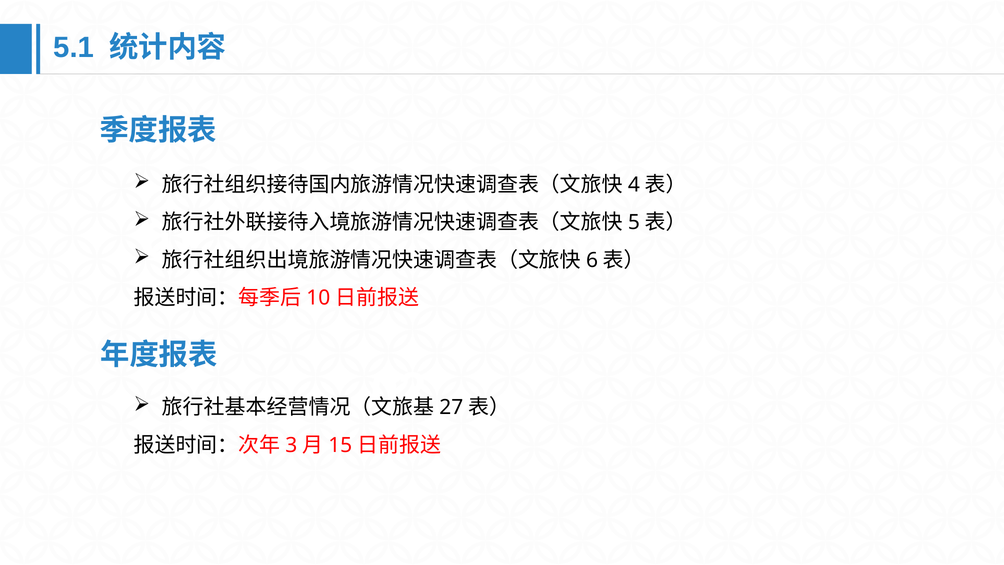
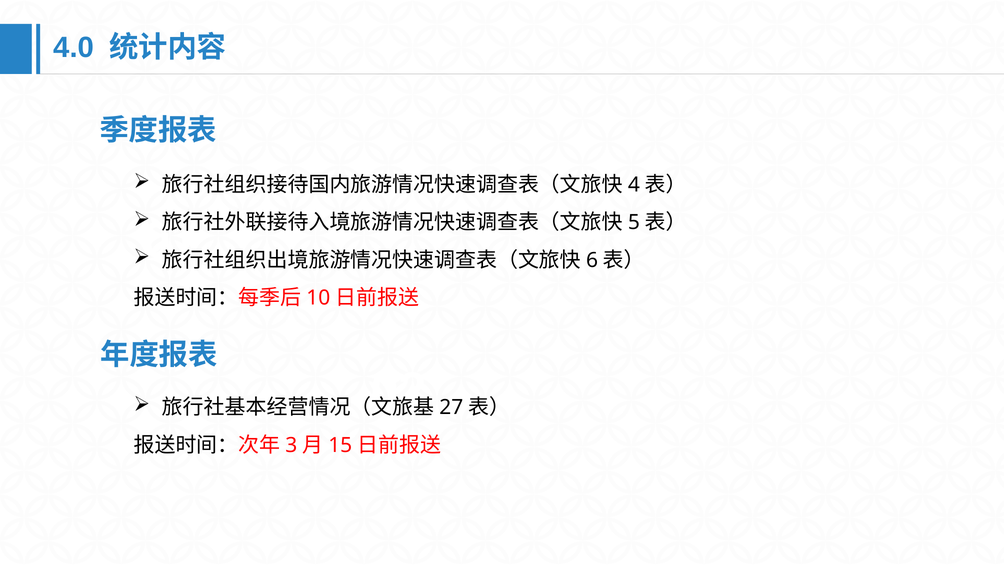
5.1: 5.1 -> 4.0
